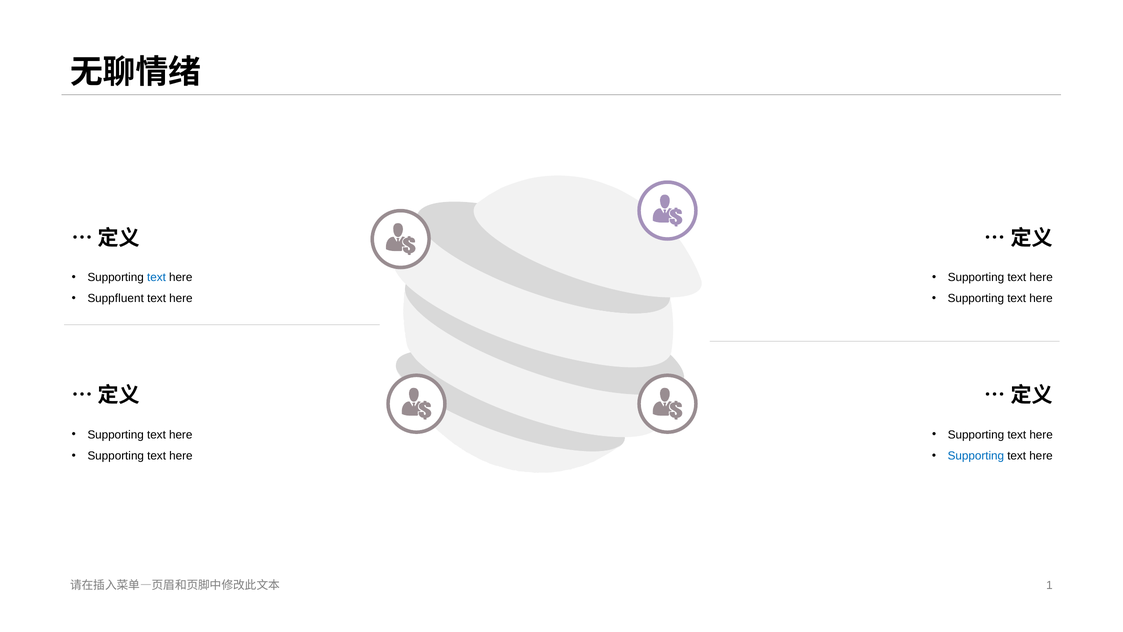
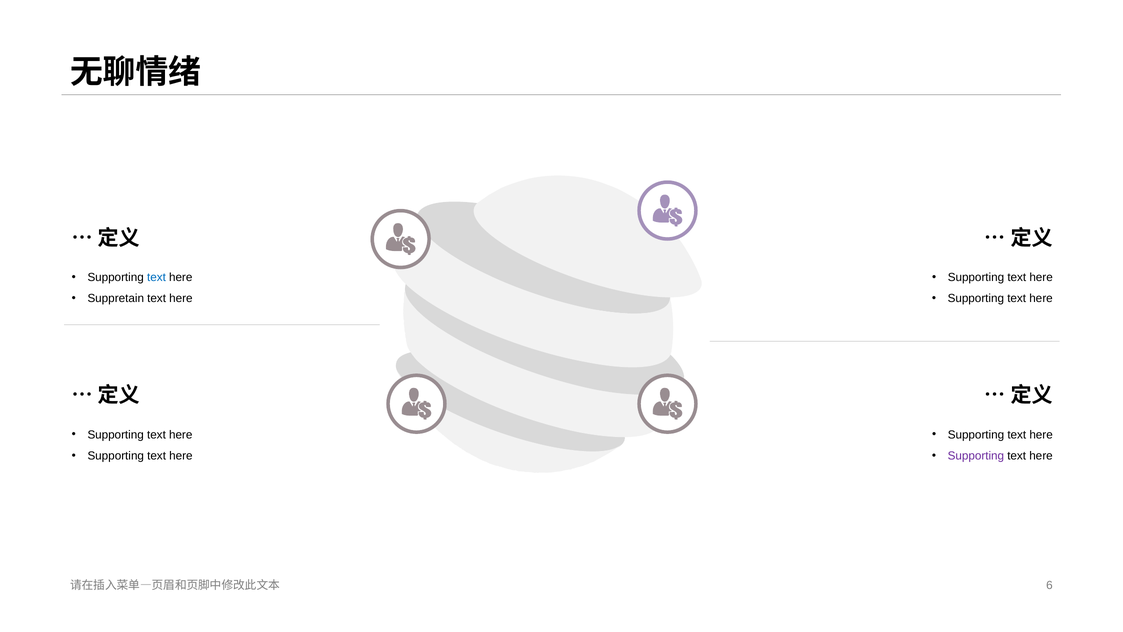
fluent: fluent -> retain
Supporting at (976, 456) colour: blue -> purple
1: 1 -> 6
